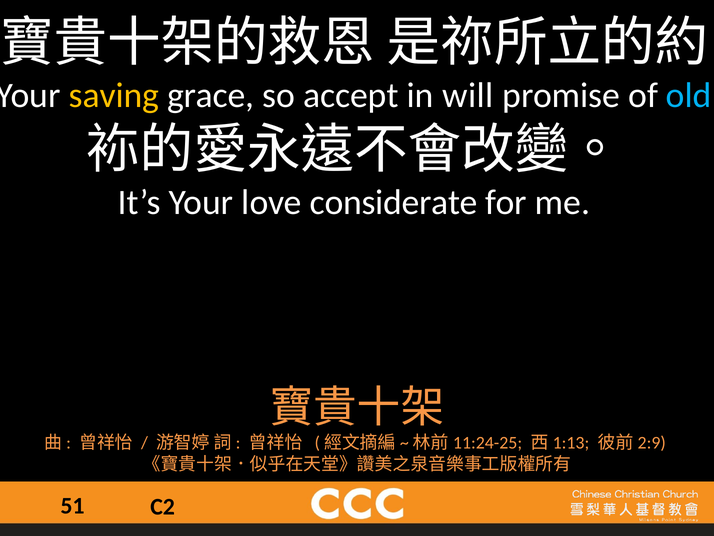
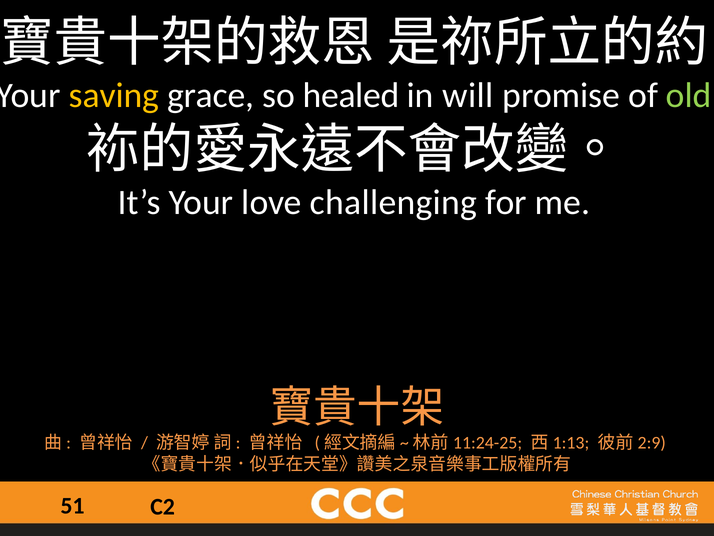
accept: accept -> healed
old colour: light blue -> light green
considerate: considerate -> challenging
